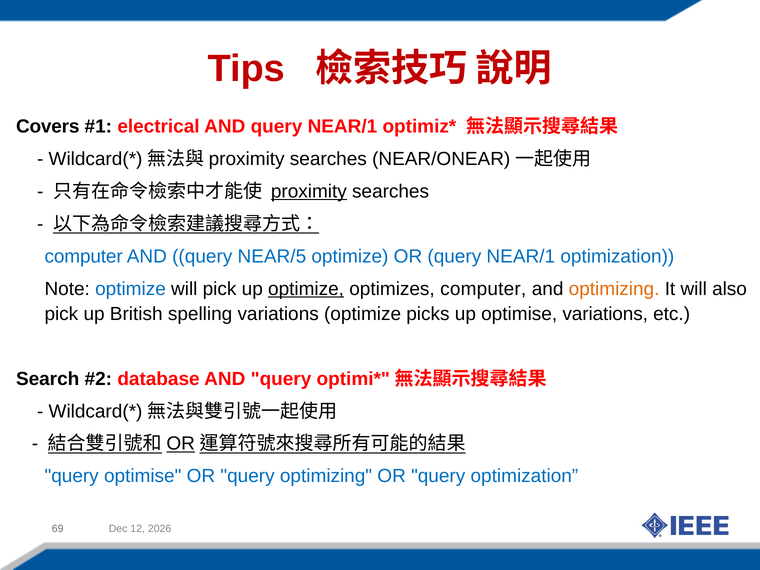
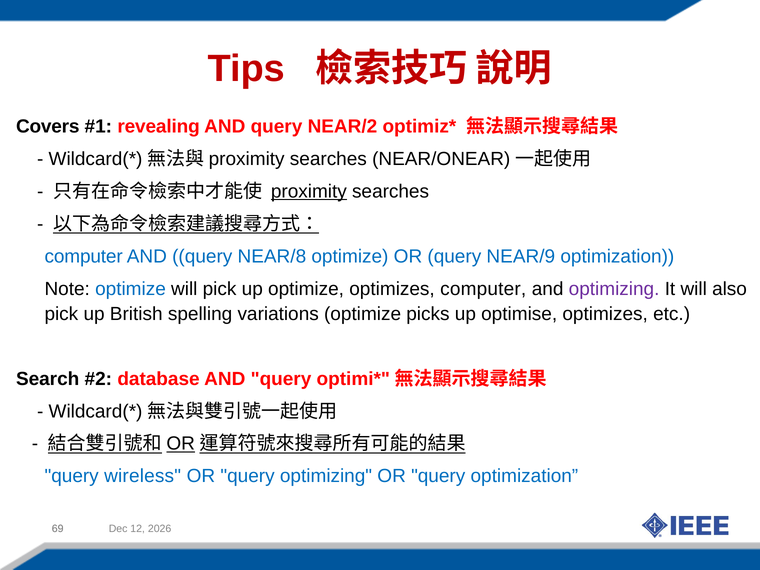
electrical: electrical -> revealing
AND query NEAR/1: NEAR/1 -> NEAR/2
NEAR/5: NEAR/5 -> NEAR/8
OR query NEAR/1: NEAR/1 -> NEAR/9
optimize at (306, 289) underline: present -> none
optimizing at (614, 289) colour: orange -> purple
optimise variations: variations -> optimizes
query optimise: optimise -> wireless
